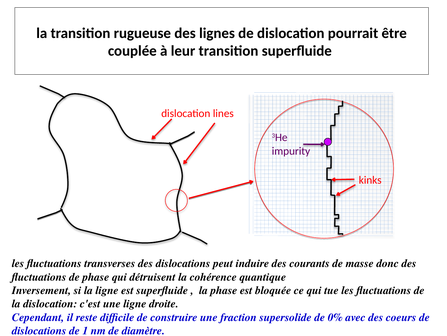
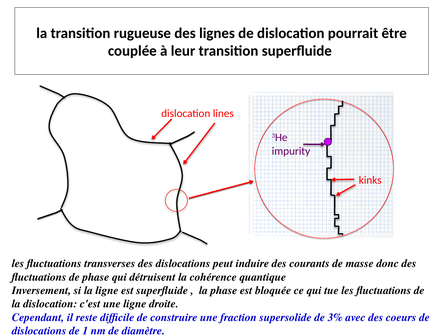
0%: 0% -> 3%
